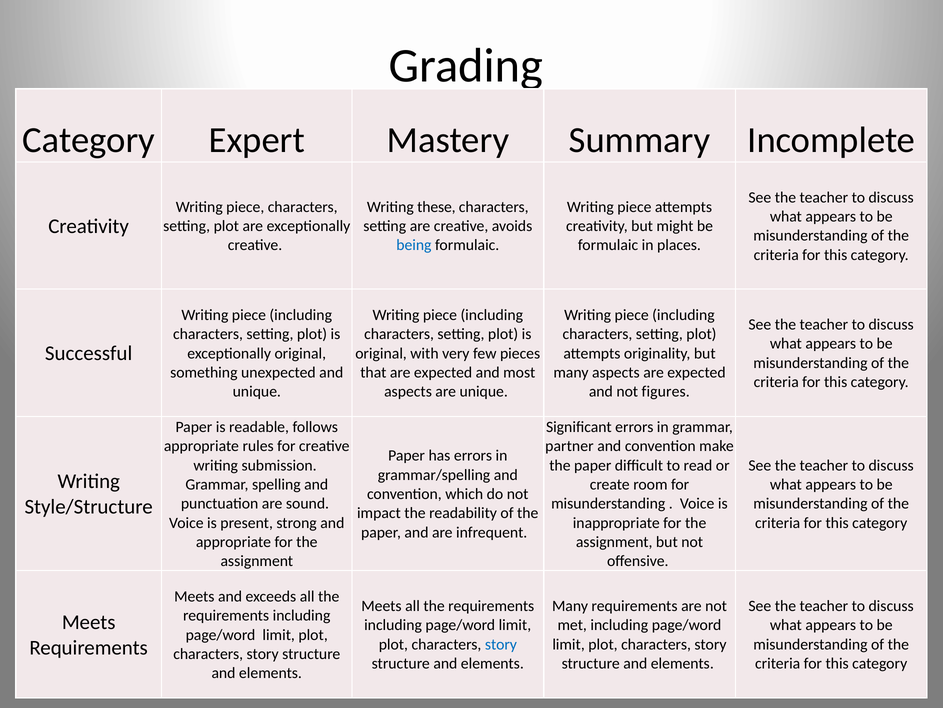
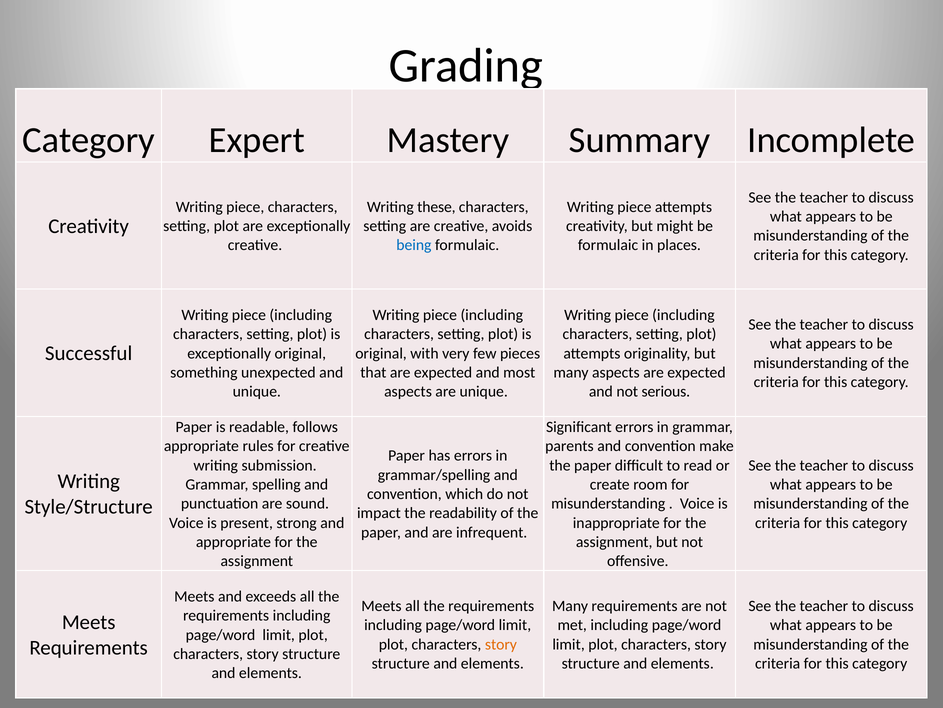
figures: figures -> serious
partner: partner -> parents
story at (501, 644) colour: blue -> orange
